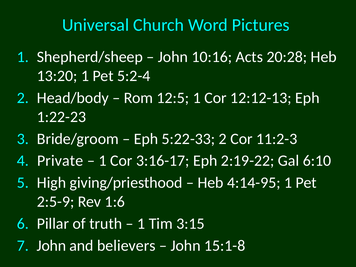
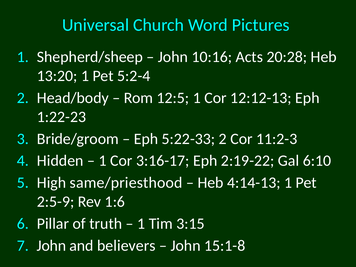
Private: Private -> Hidden
giving/priesthood: giving/priesthood -> same/priesthood
4:14-95: 4:14-95 -> 4:14-13
